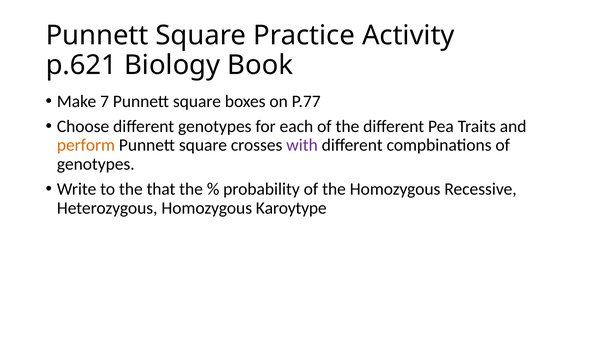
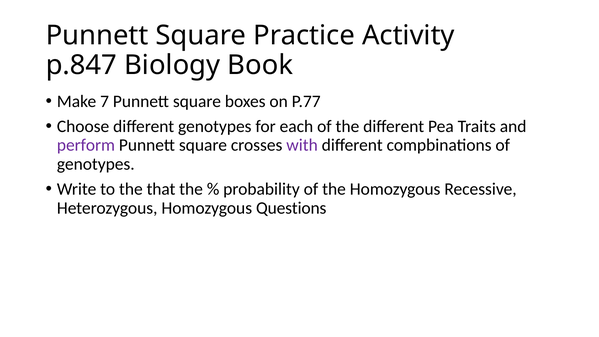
p.621: p.621 -> p.847
perform colour: orange -> purple
Karoytype: Karoytype -> Questions
